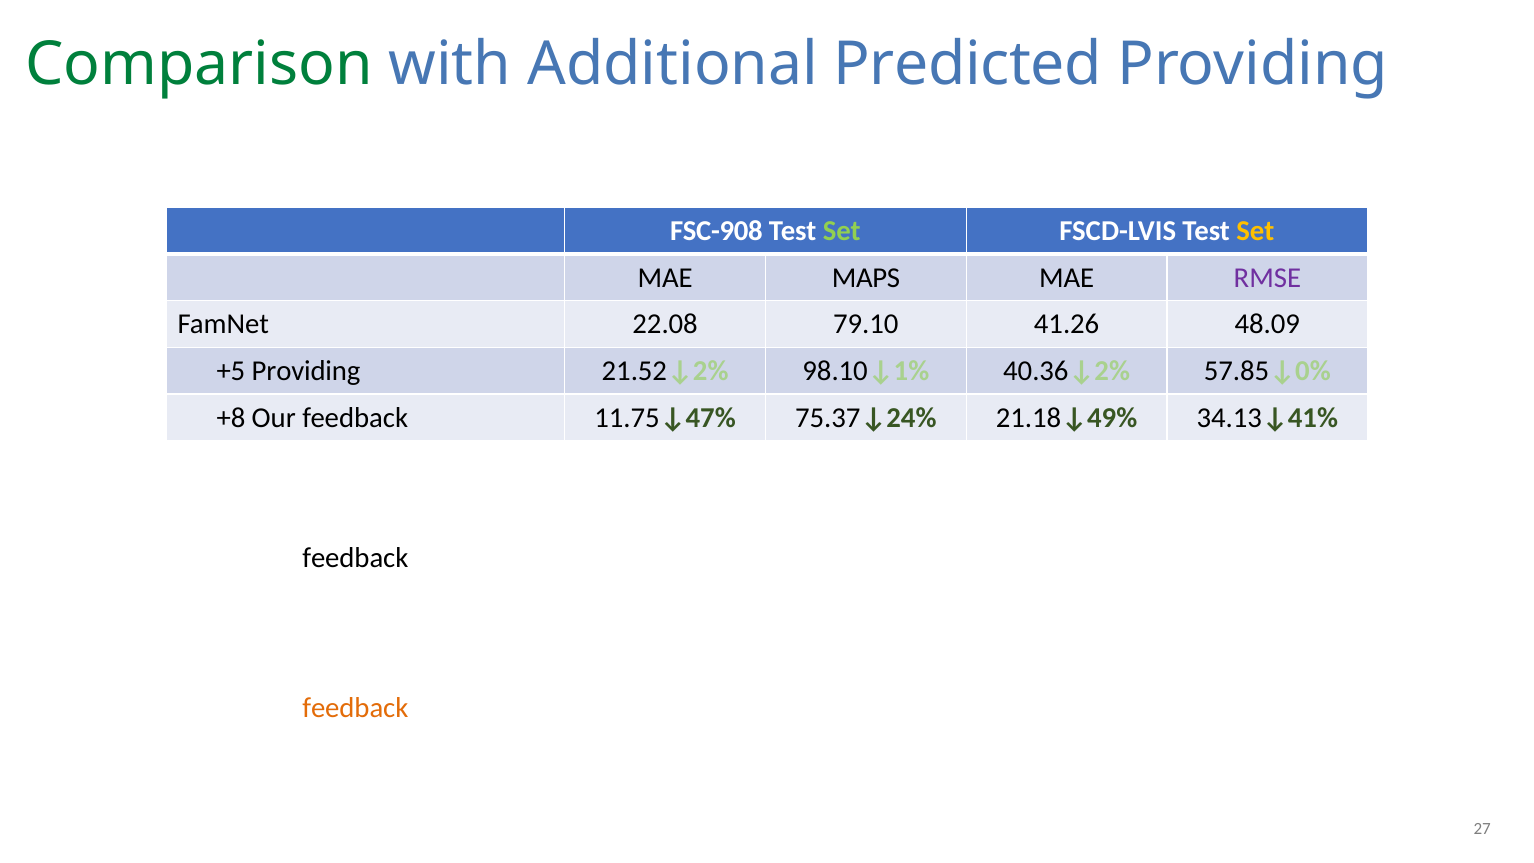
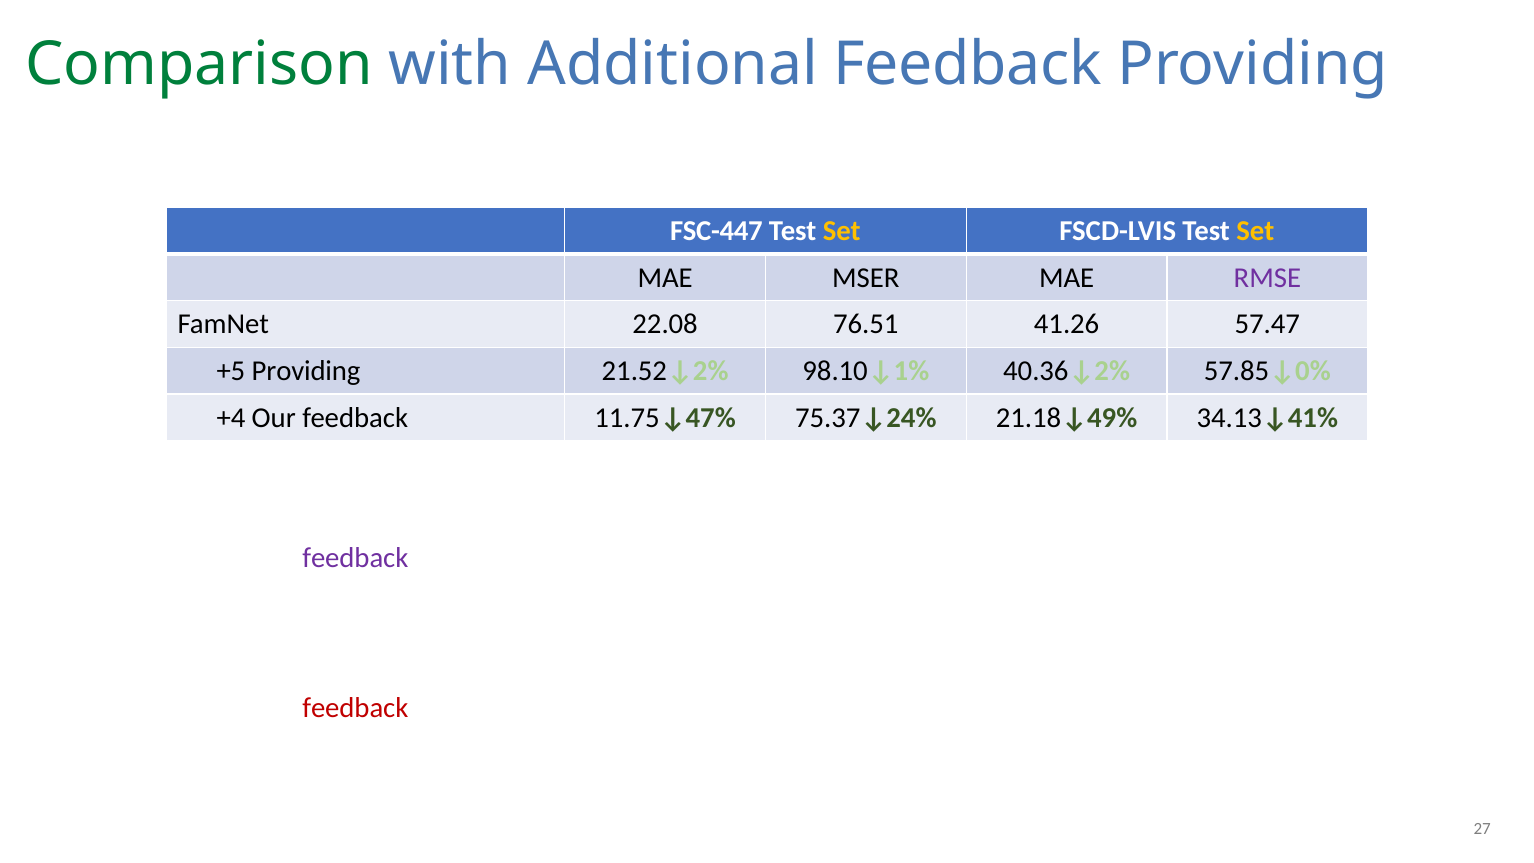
Additional Predicted: Predicted -> Feedback
FSC-908: FSC-908 -> FSC-447
Set at (842, 231) colour: light green -> yellow
MAPS: MAPS -> MSER
79.10: 79.10 -> 76.51
48.09: 48.09 -> 57.47
+8: +8 -> +4
feedback at (355, 558) colour: black -> purple
feedback at (355, 708) colour: orange -> red
